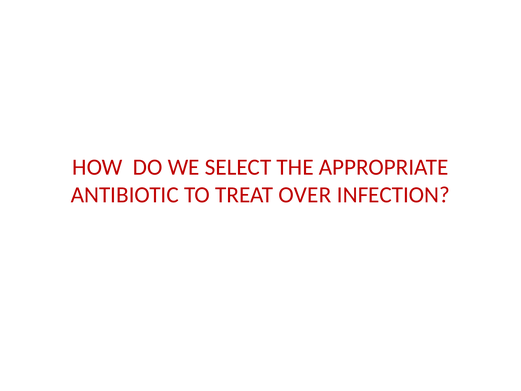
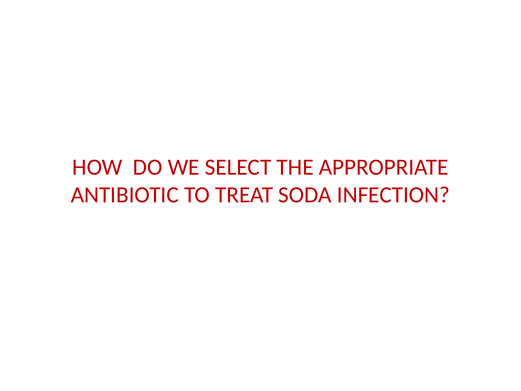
OVER: OVER -> SODA
